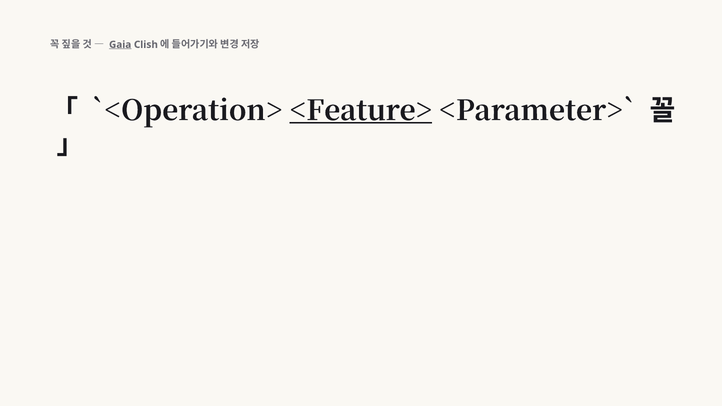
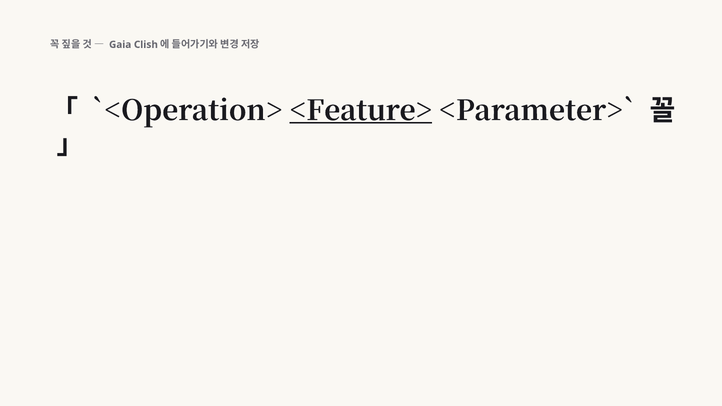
Gaia underline: present -> none
